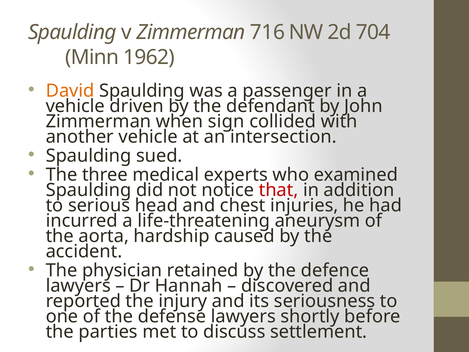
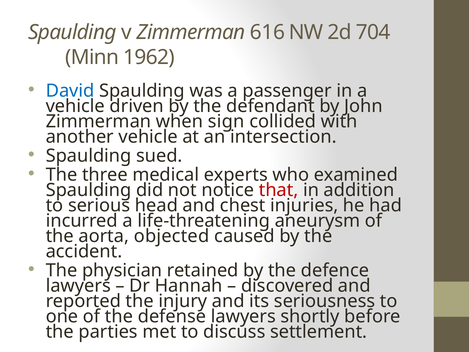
716: 716 -> 616
David colour: orange -> blue
hardship: hardship -> objected
